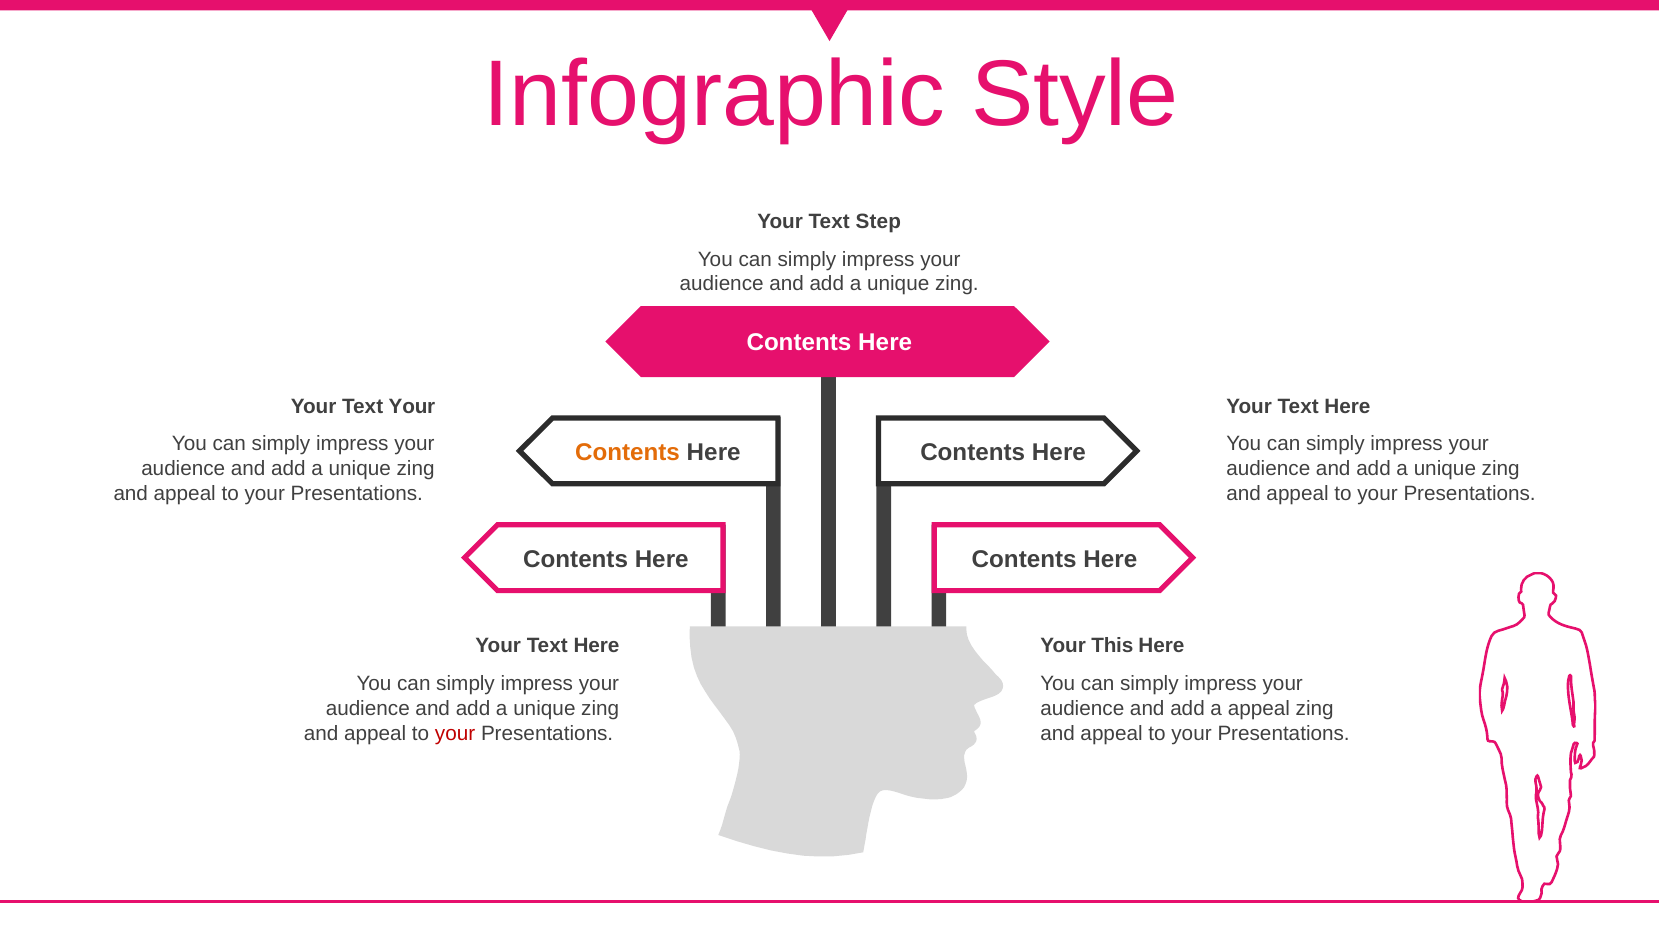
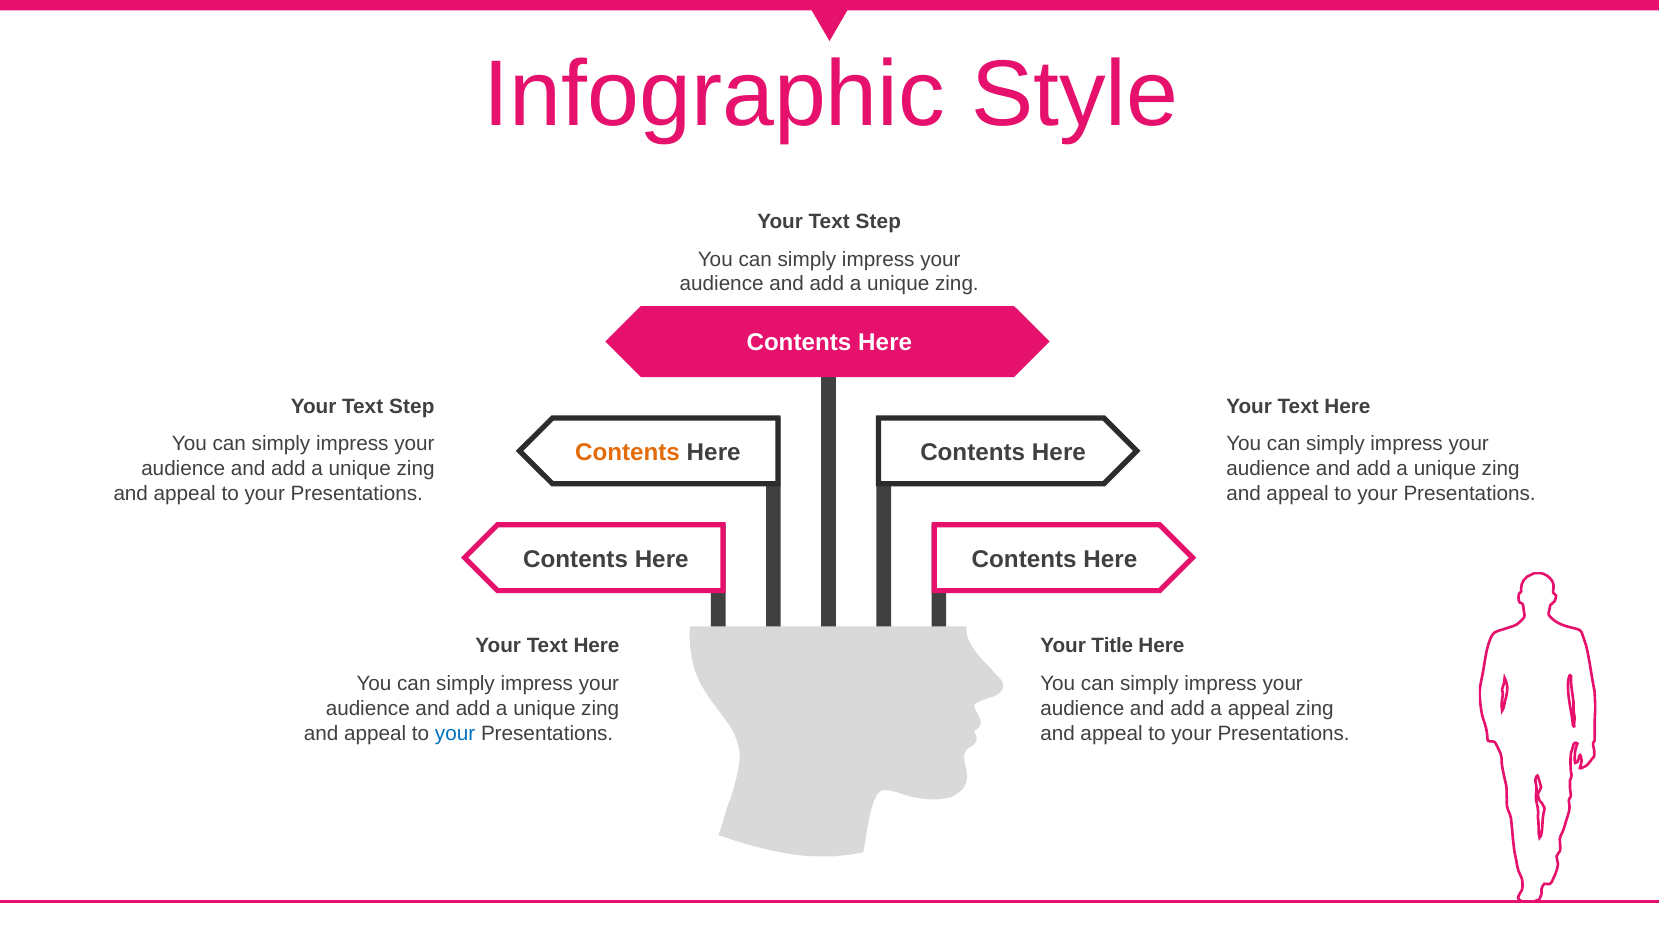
Your at (412, 406): Your -> Step
This: This -> Title
your at (455, 733) colour: red -> blue
